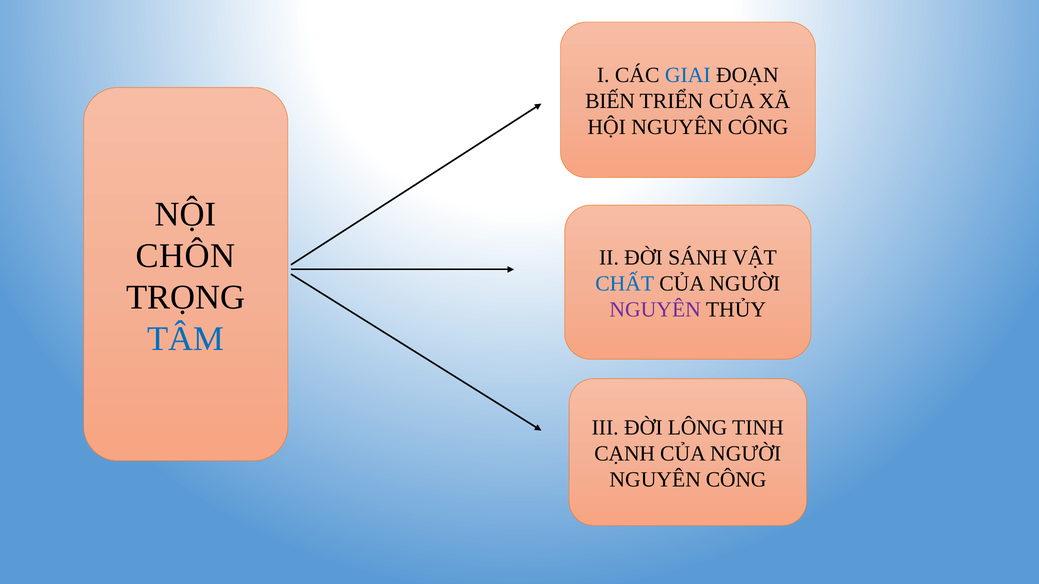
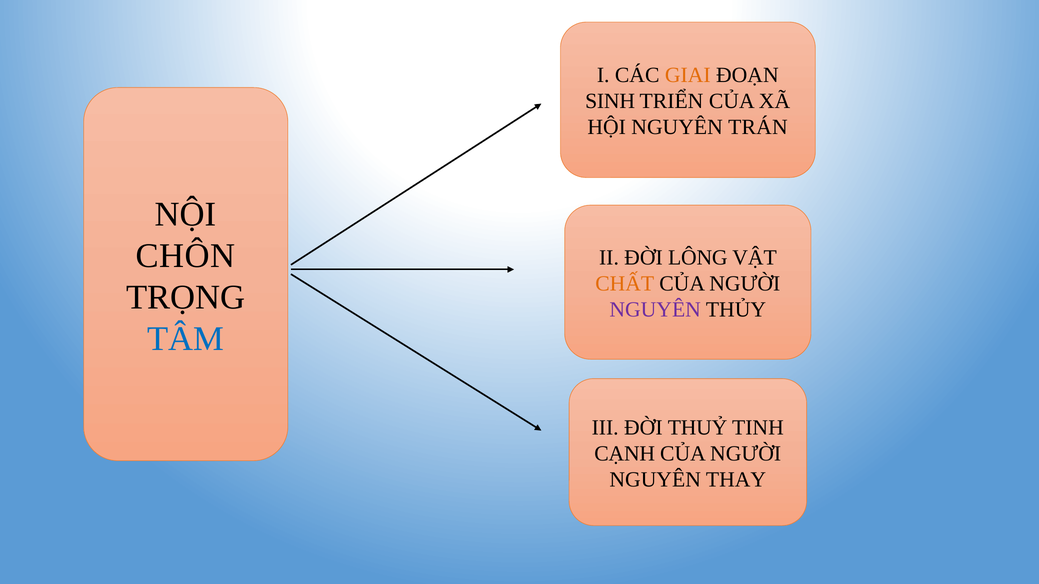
GIAI colour: blue -> orange
BIẾN: BIẾN -> SINH
HỘI NGUYÊN CÔNG: CÔNG -> TRÁN
SÁNH: SÁNH -> LÔNG
CHẤT colour: blue -> orange
LÔNG: LÔNG -> THUỶ
CÔNG at (736, 480): CÔNG -> THAY
